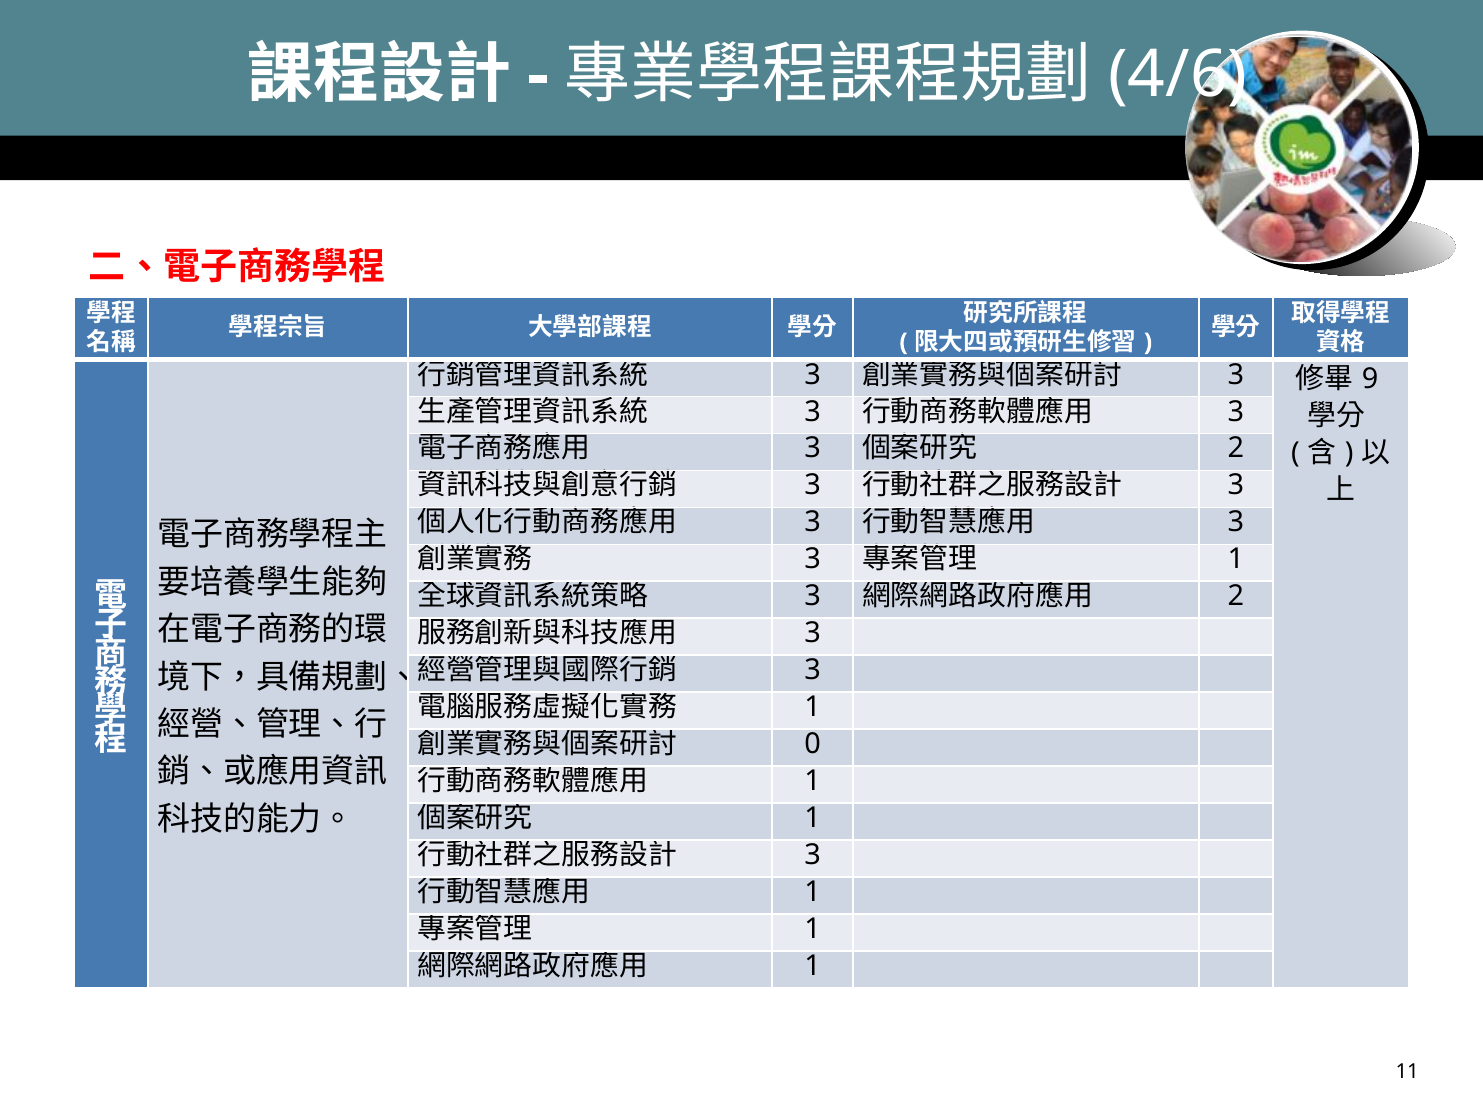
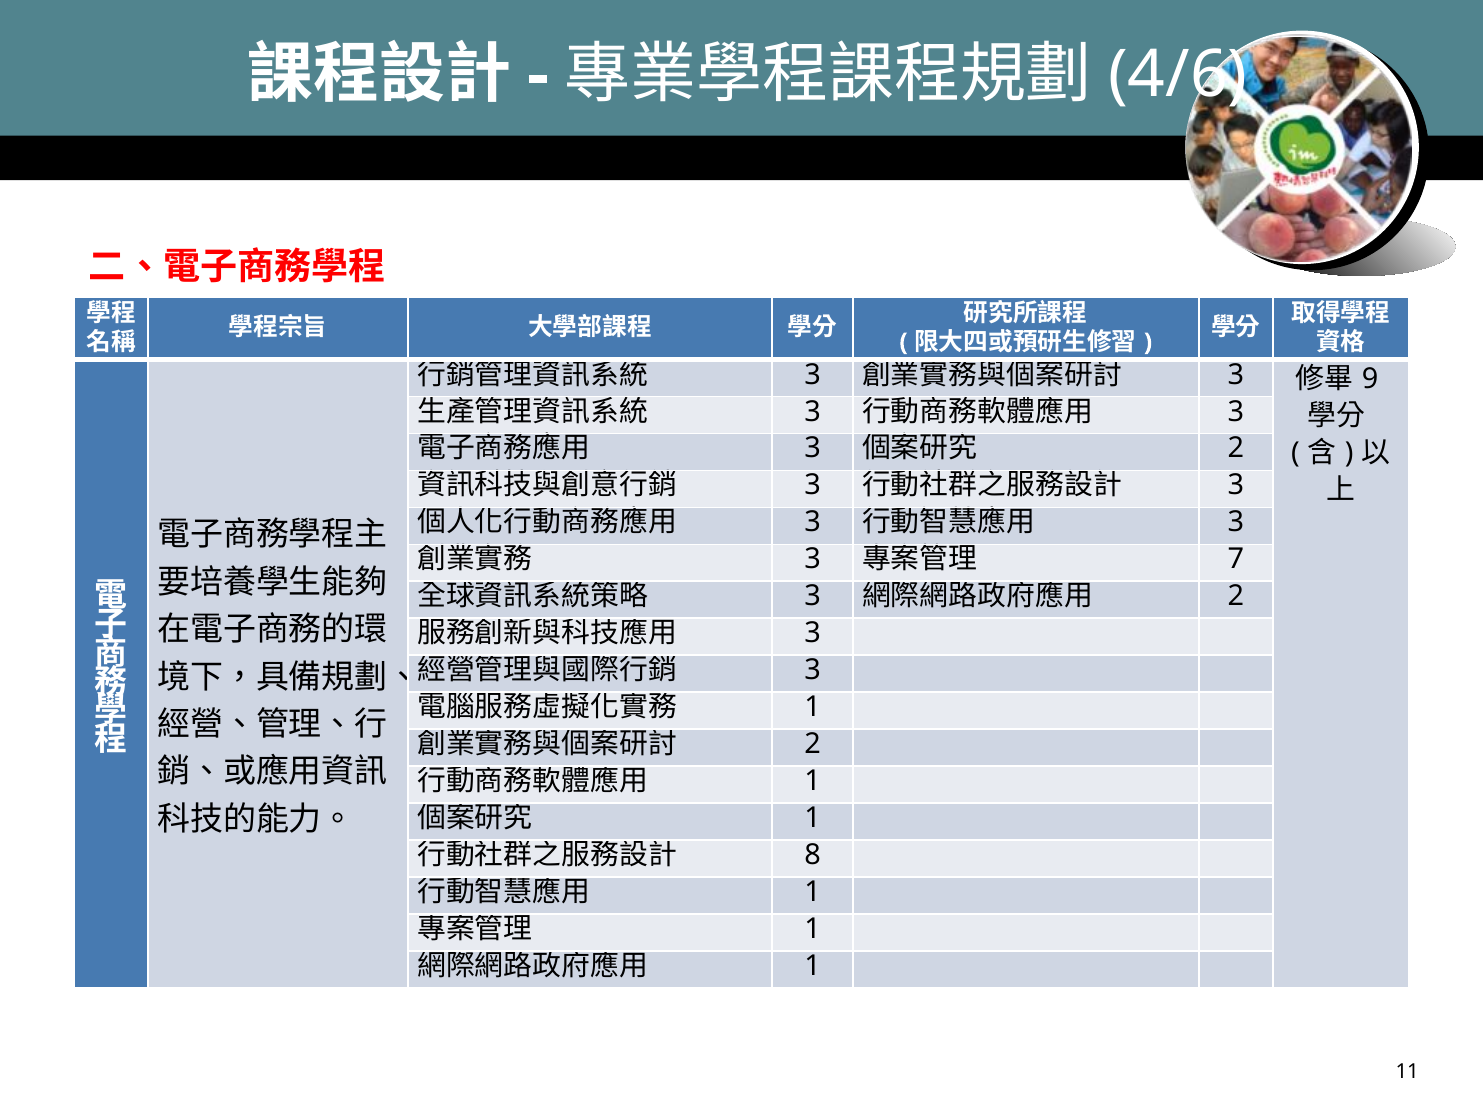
1 at (1236, 559): 1 -> 7
0 at (813, 744): 0 -> 2
3 at (813, 855): 3 -> 8
